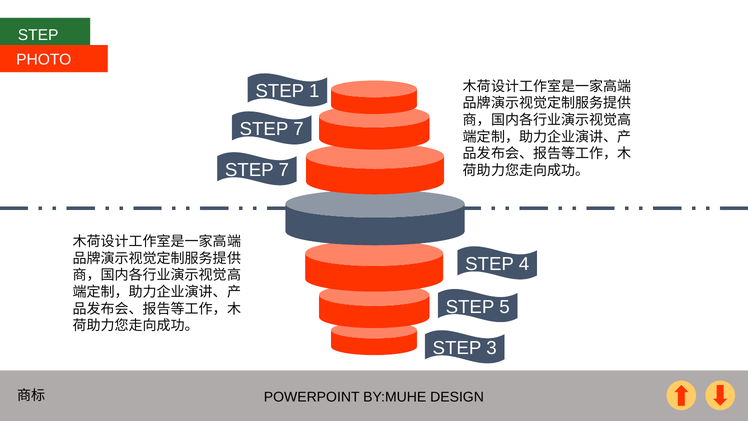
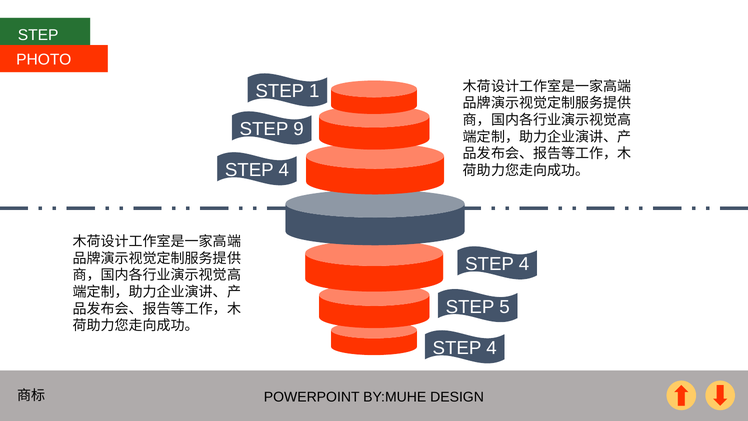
7 at (298, 129): 7 -> 9
7 at (284, 170): 7 -> 4
3 at (491, 348): 3 -> 4
